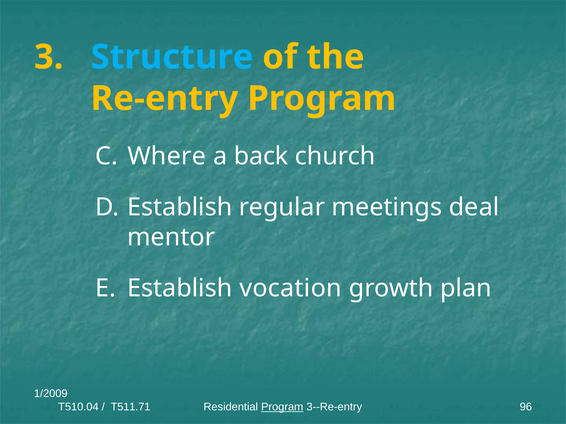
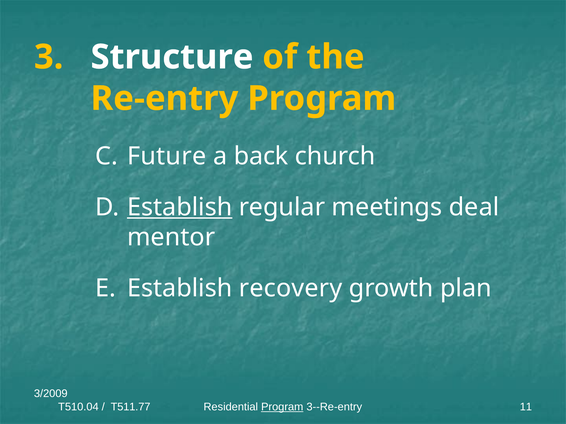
Structure colour: light blue -> white
Where: Where -> Future
Establish at (180, 207) underline: none -> present
vocation: vocation -> recovery
1/2009: 1/2009 -> 3/2009
T511.71: T511.71 -> T511.77
96: 96 -> 11
